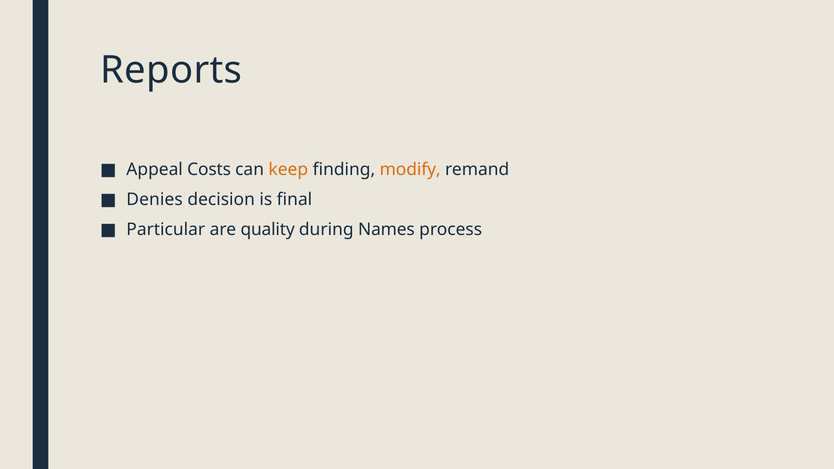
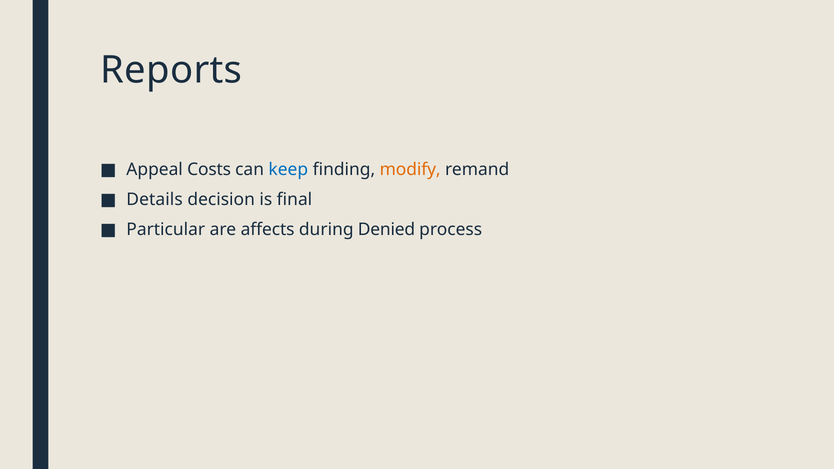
keep colour: orange -> blue
Denies: Denies -> Details
quality: quality -> affects
Names: Names -> Denied
